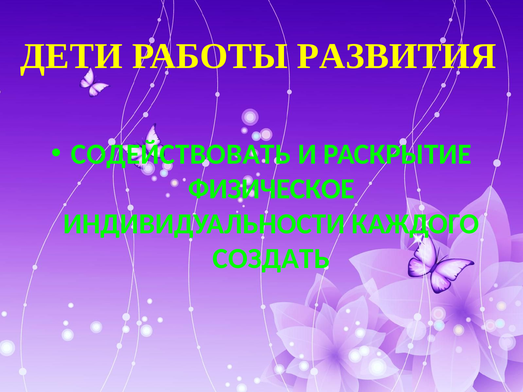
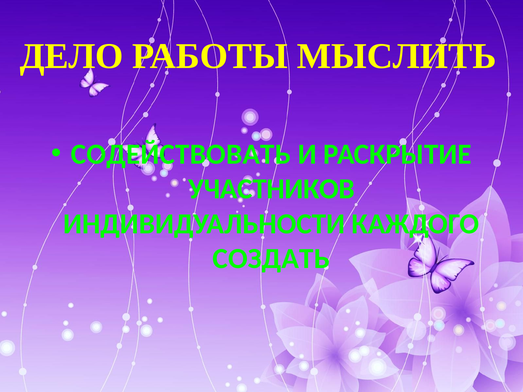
ДЕТИ: ДЕТИ -> ДЕЛО
РАЗВИТИЯ: РАЗВИТИЯ -> МЫСЛИТЬ
ФИЗИЧЕСКОЕ: ФИЗИЧЕСКОЕ -> УЧАСТНИКОВ
